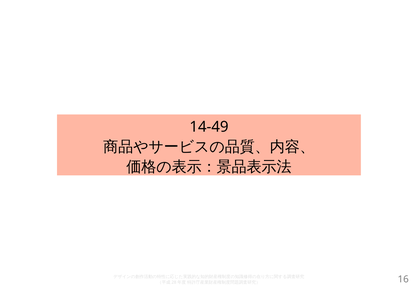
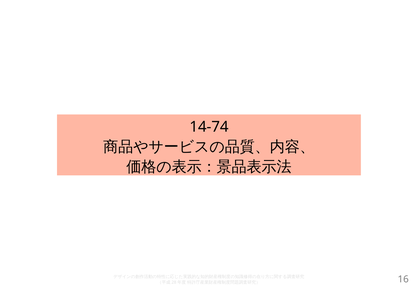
14-49: 14-49 -> 14-74
